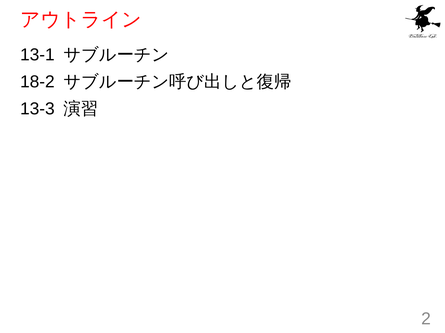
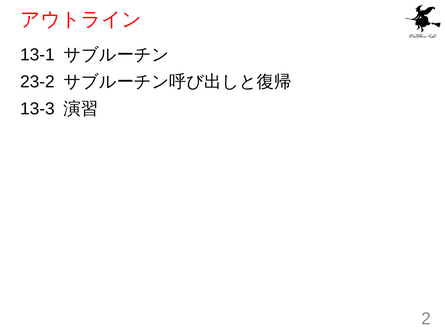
18-2: 18-2 -> 23-2
